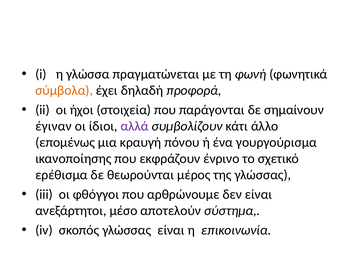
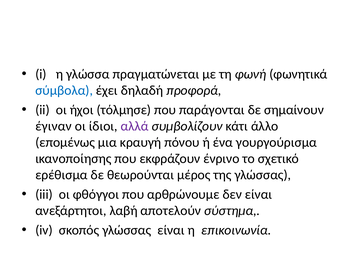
σύμβολα colour: orange -> blue
στοιχεία: στοιχεία -> τόλμησε
μέσο: μέσο -> λαβή
